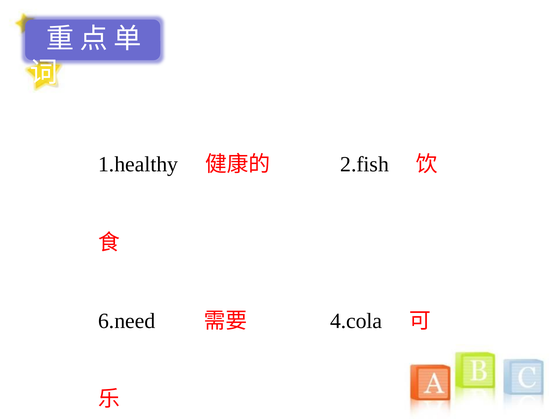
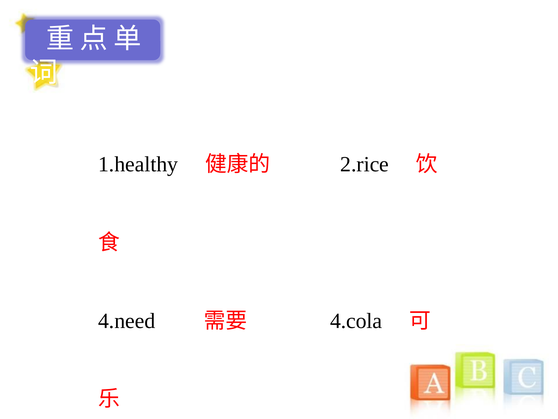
2.fish: 2.fish -> 2.rice
6.need: 6.need -> 4.need
